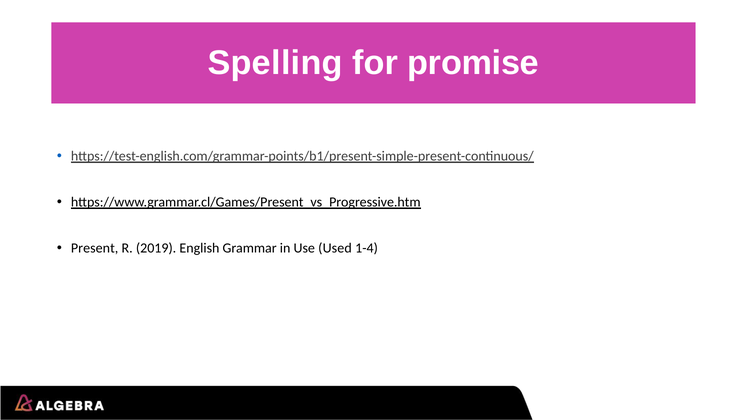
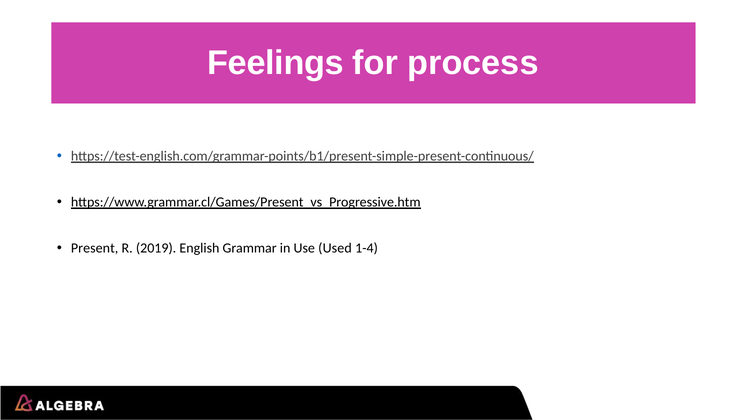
Spelling: Spelling -> Feelings
promise: promise -> process
